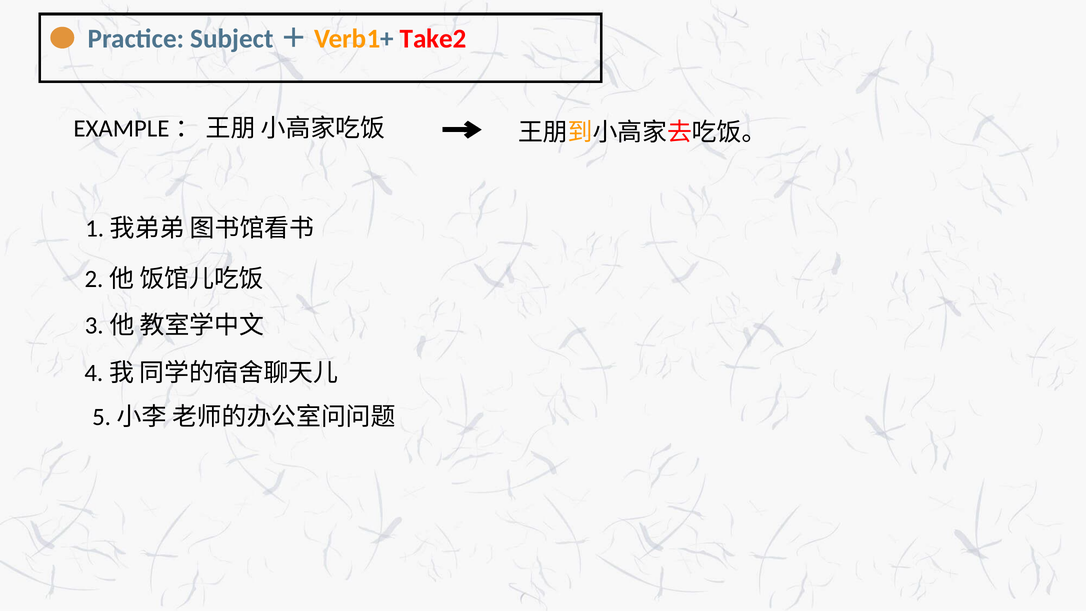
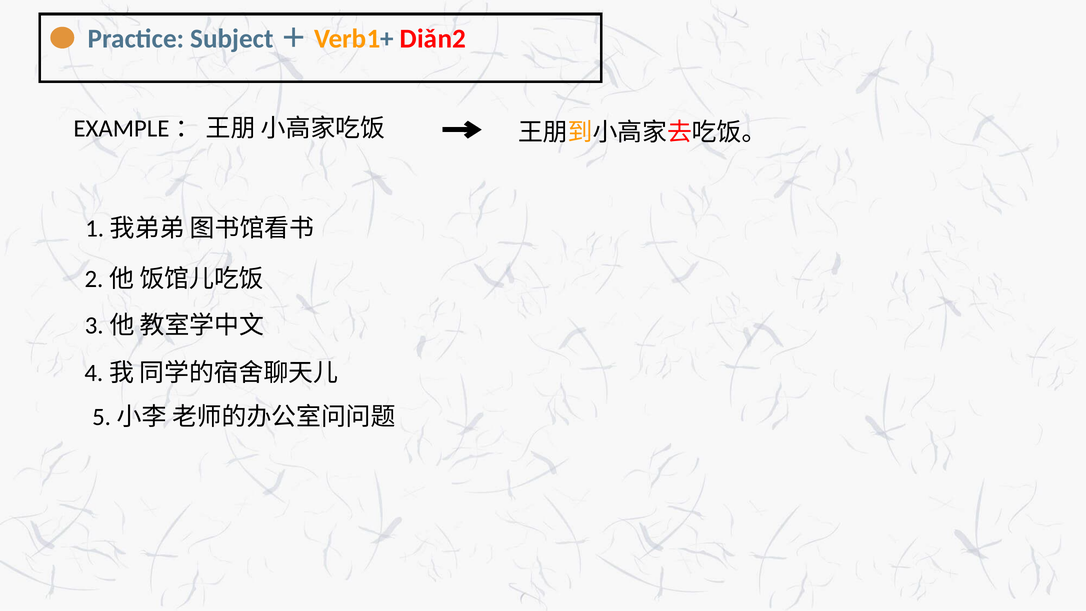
Take2: Take2 -> Diǎn2
